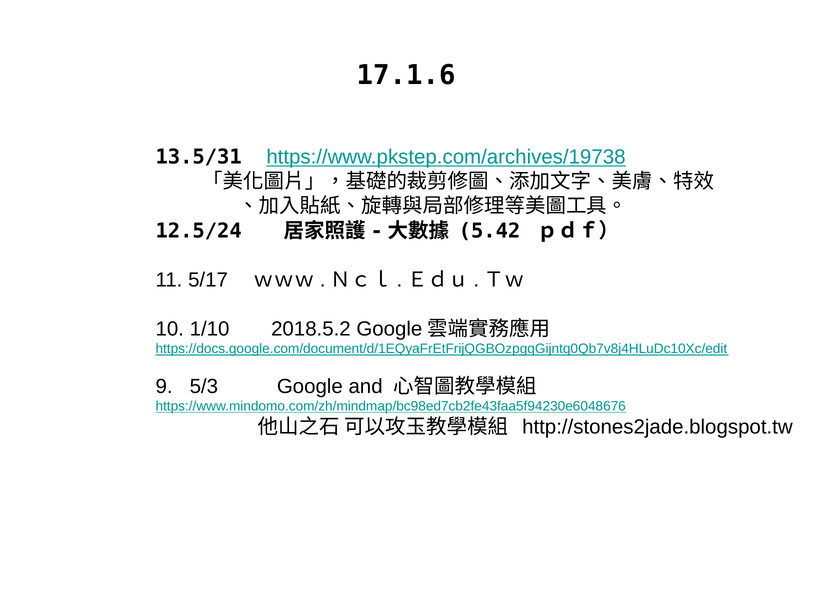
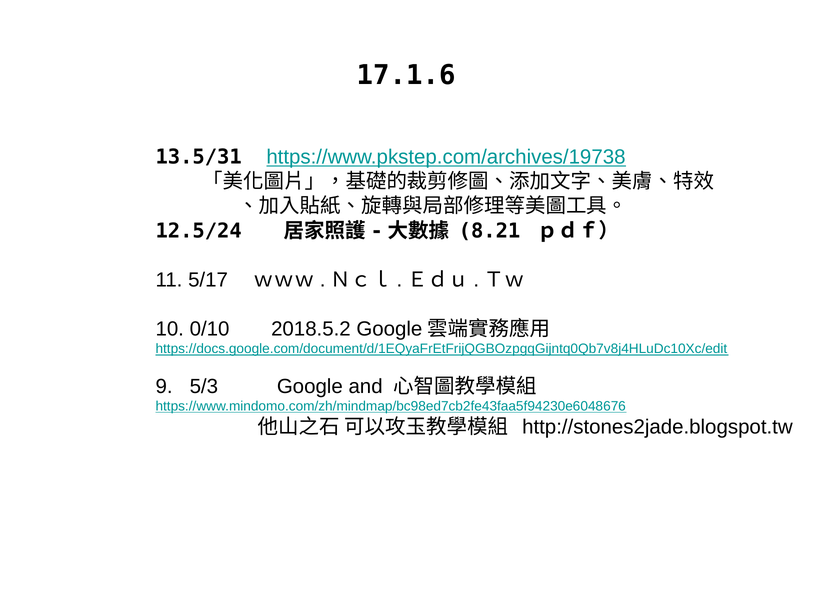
5.42: 5.42 -> 8.21
1/10: 1/10 -> 0/10
